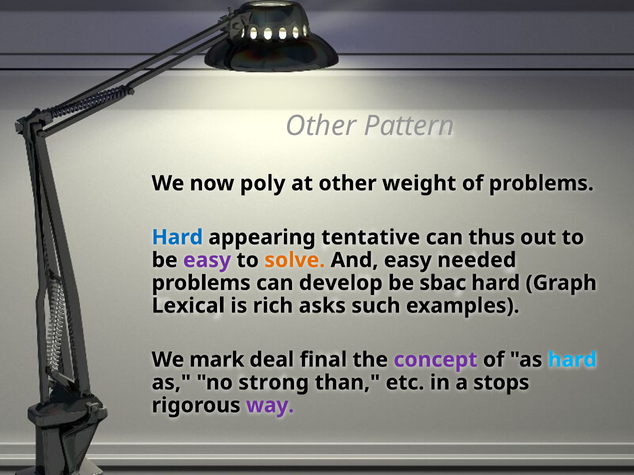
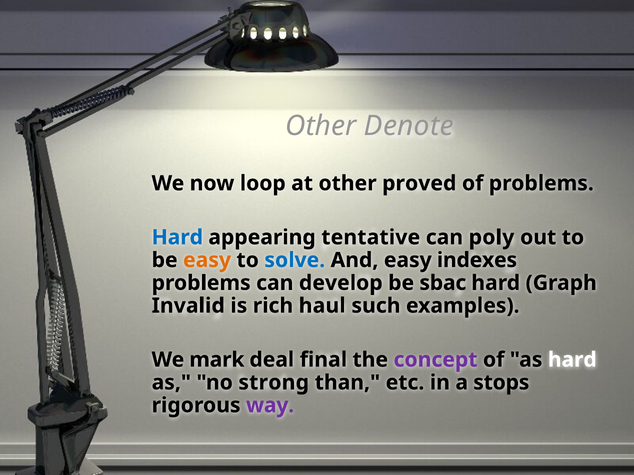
Pattern: Pattern -> Denote
poly: poly -> loop
weight: weight -> proved
thus: thus -> poly
easy at (207, 260) colour: purple -> orange
solve colour: orange -> blue
needed: needed -> indexes
Lexical: Lexical -> Invalid
asks: asks -> haul
hard at (572, 360) colour: light blue -> white
